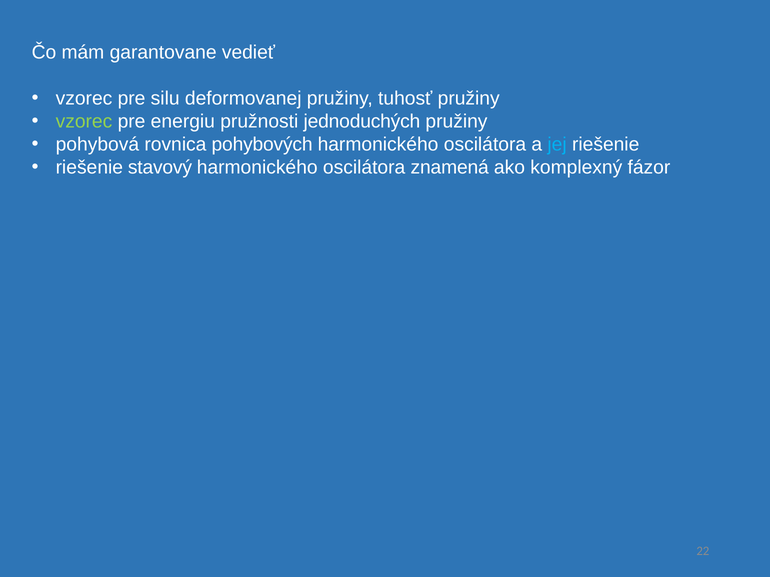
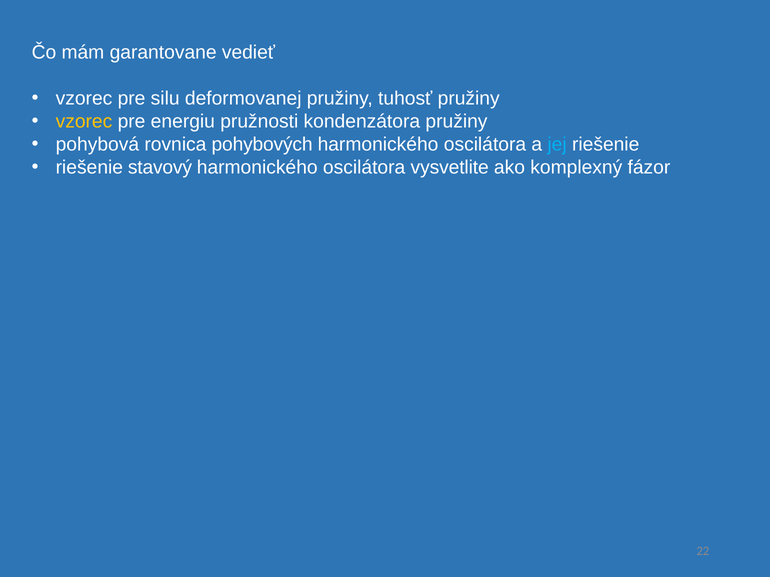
vzorec at (84, 122) colour: light green -> yellow
jednoduchých: jednoduchých -> kondenzátora
znamená: znamená -> vysvetlite
